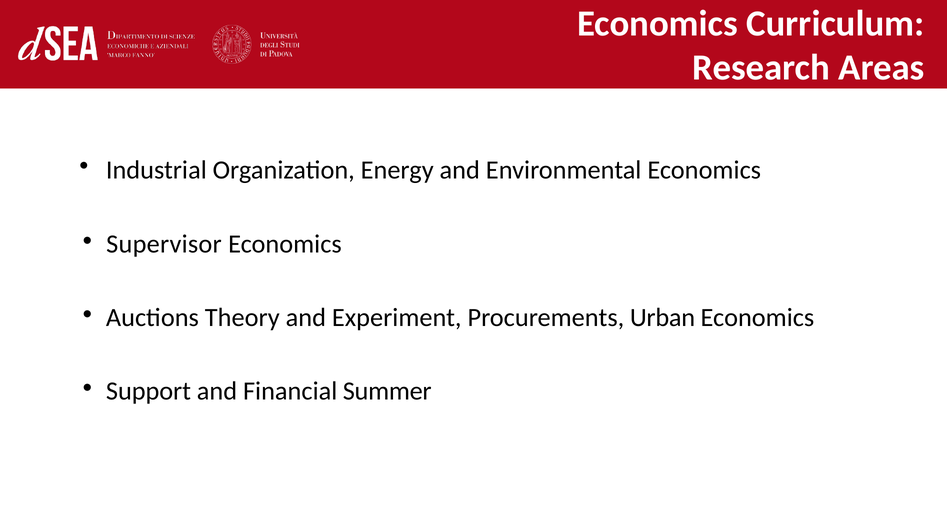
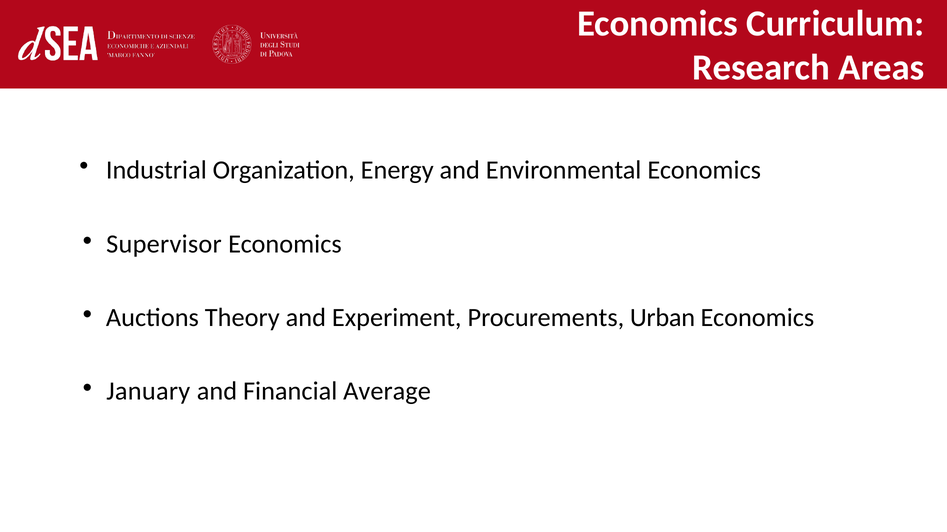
Support: Support -> January
Summer: Summer -> Average
